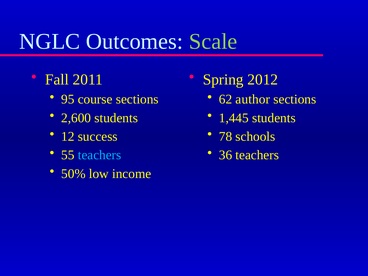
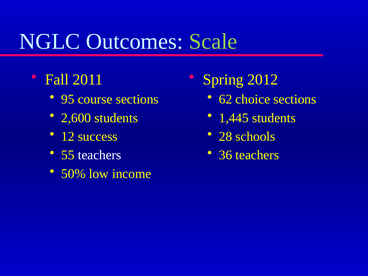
author: author -> choice
78: 78 -> 28
teachers at (100, 155) colour: light blue -> white
